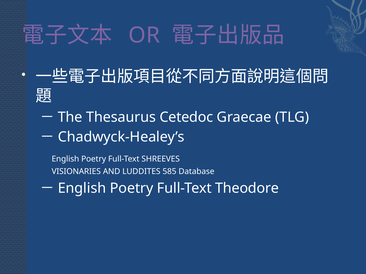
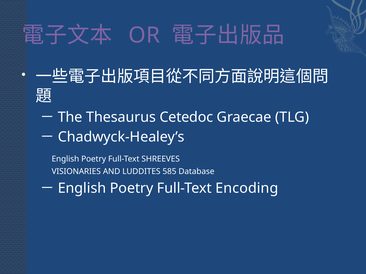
Theodore: Theodore -> Encoding
